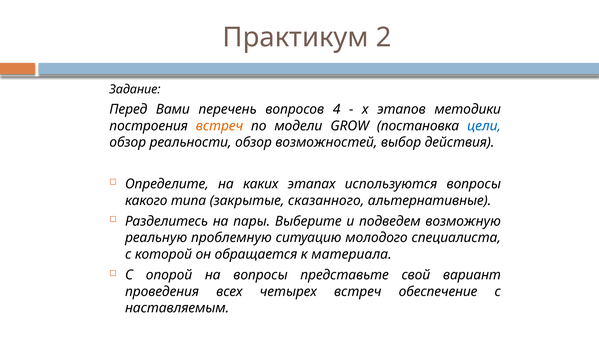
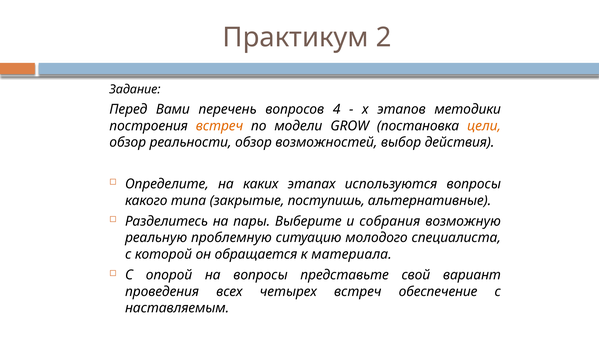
цели colour: blue -> orange
сказанного: сказанного -> поступишь
подведем: подведем -> собрания
